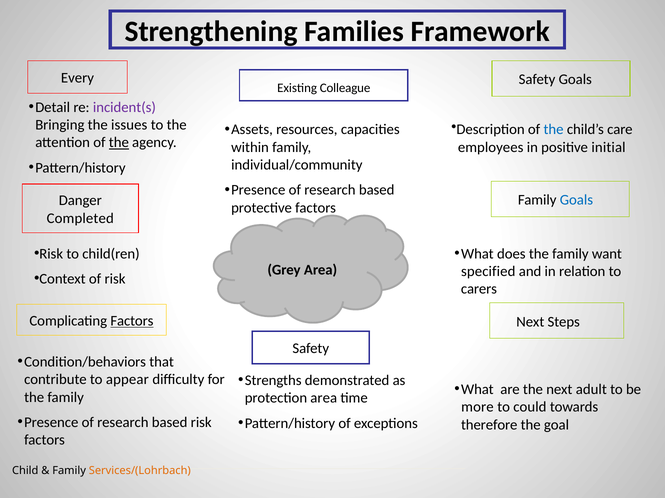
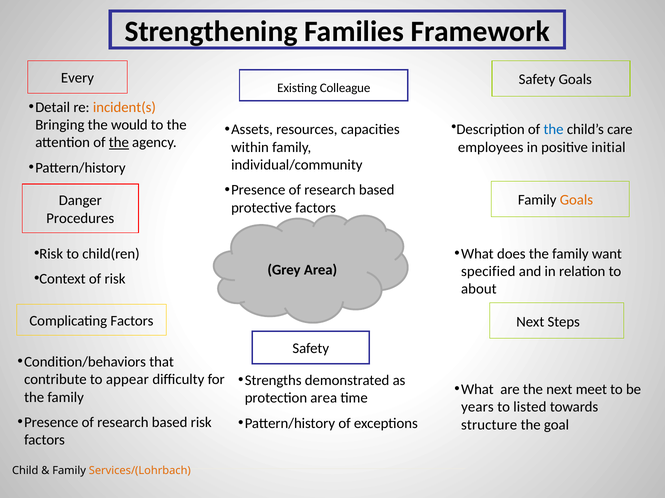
incident(s colour: purple -> orange
issues: issues -> would
Goals at (576, 200) colour: blue -> orange
Completed: Completed -> Procedures
carers: carers -> about
Factors at (132, 321) underline: present -> none
adult: adult -> meet
more: more -> years
could: could -> listed
therefore: therefore -> structure
